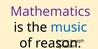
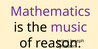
music colour: blue -> purple
